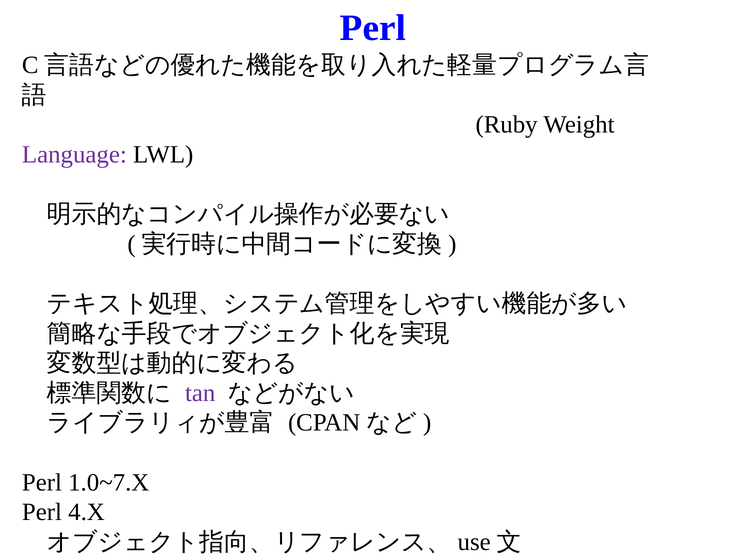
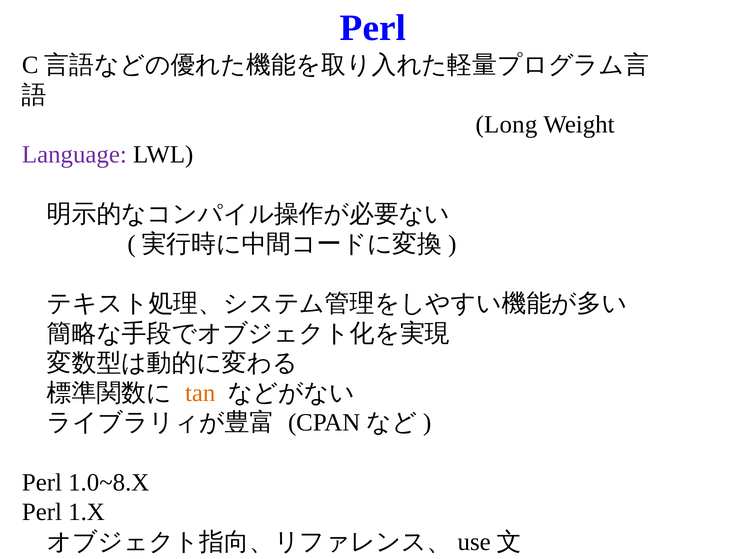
Ruby: Ruby -> Long
tan colour: purple -> orange
1.0~7.X: 1.0~7.X -> 1.0~8.X
4.X: 4.X -> 1.X
